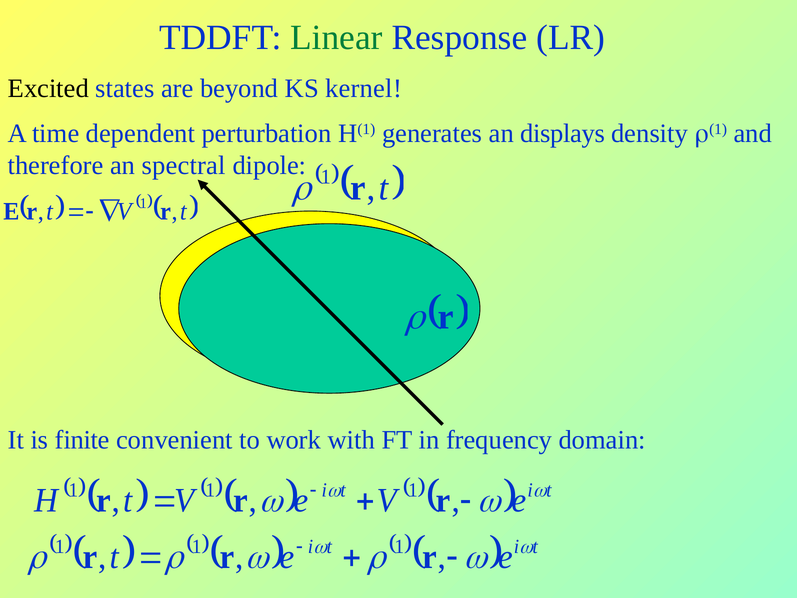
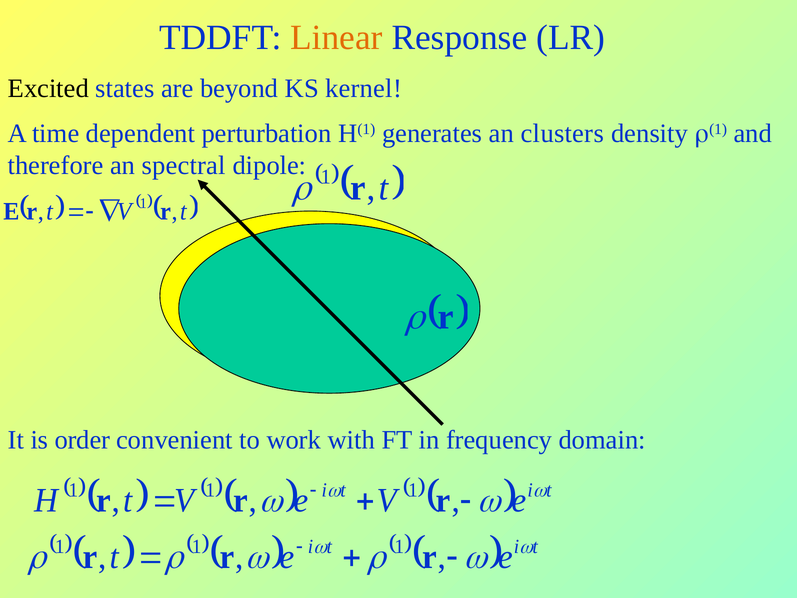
Linear colour: green -> orange
displays: displays -> clusters
finite: finite -> order
